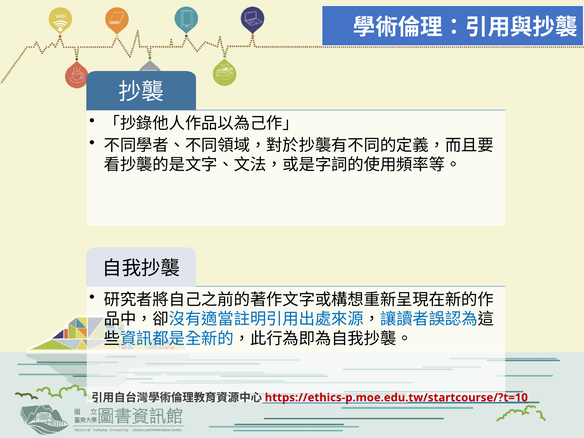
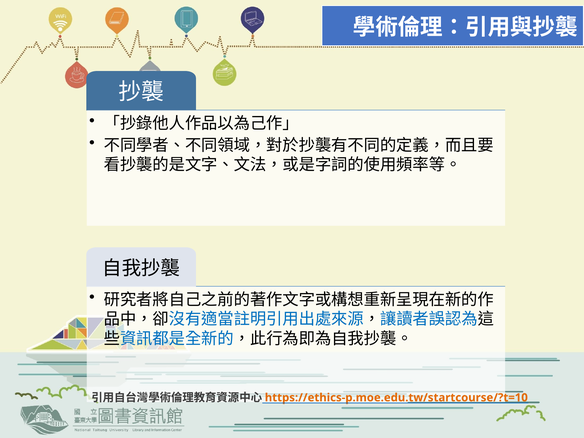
https://ethics-p.moe.edu.tw/startcourse/?t=10 colour: red -> orange
